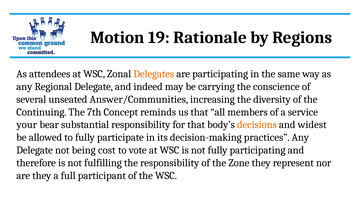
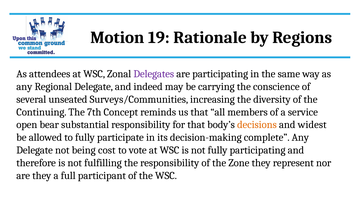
Delegates colour: orange -> purple
Answer/Communities: Answer/Communities -> Surveys/Communities
your: your -> open
practices: practices -> complete
